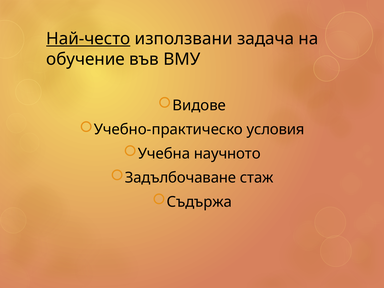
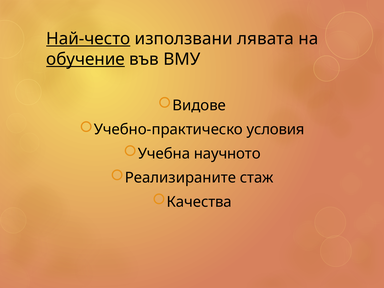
задача: задача -> лявата
обучение underline: none -> present
Задълбочаване: Задълбочаване -> Реализираните
Съдържа: Съдържа -> Качества
